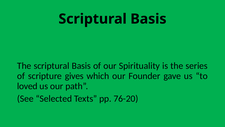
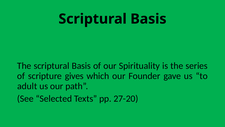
loved: loved -> adult
76-20: 76-20 -> 27-20
